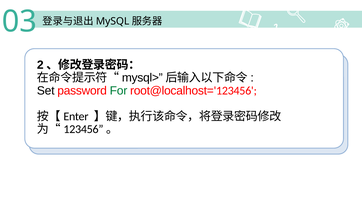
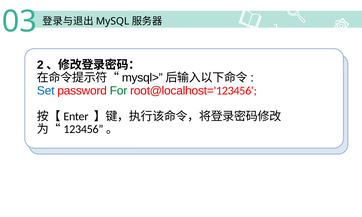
Set colour: black -> blue
